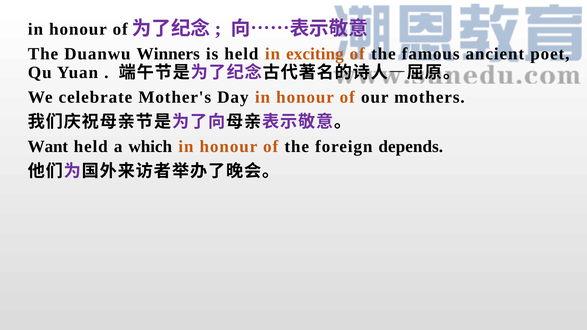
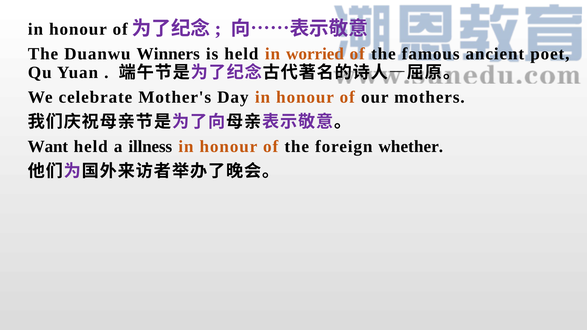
exciting: exciting -> worried
which: which -> illness
depends: depends -> whether
